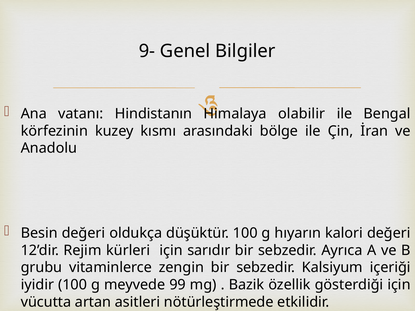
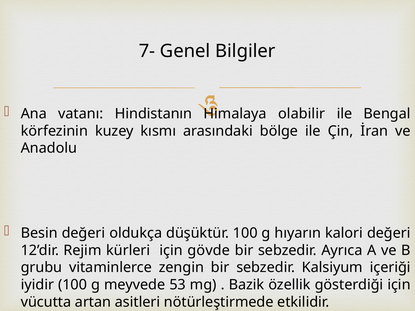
9-: 9- -> 7-
sarıdır: sarıdır -> gövde
99: 99 -> 53
